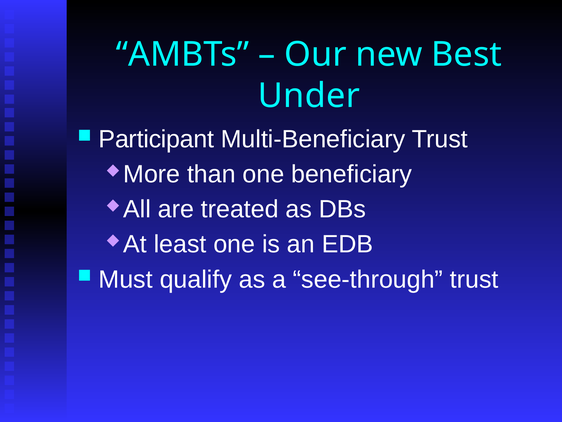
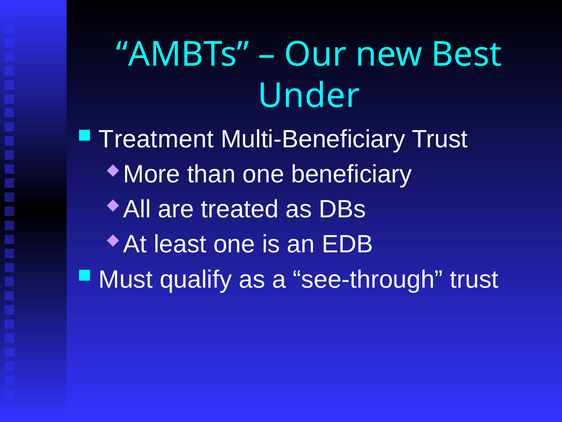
Participant: Participant -> Treatment
